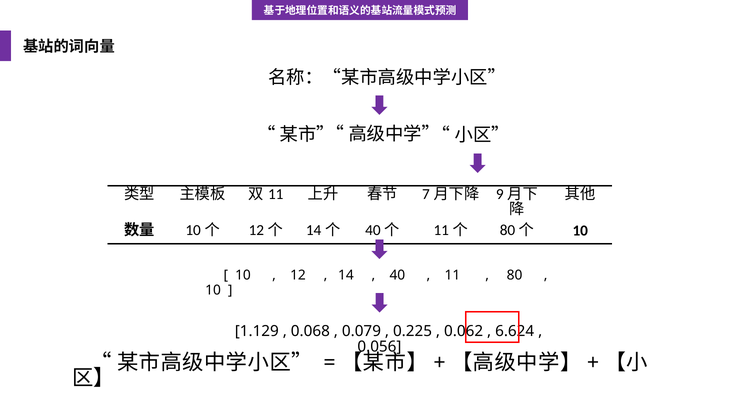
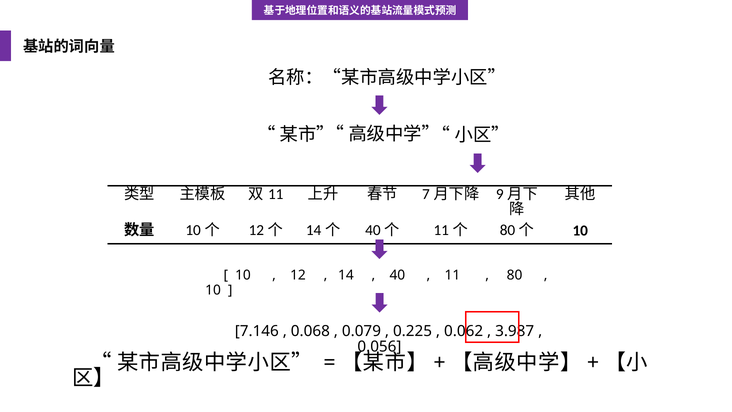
1.129: 1.129 -> 7.146
6.624: 6.624 -> 3.987
